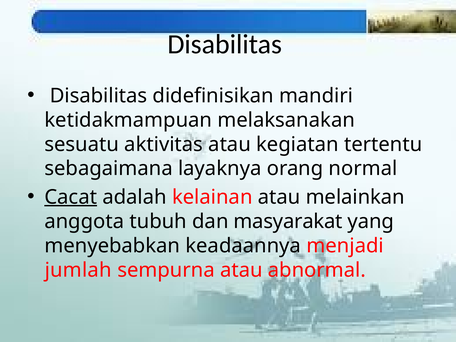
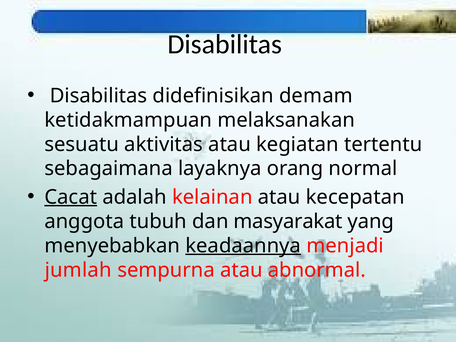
mandiri: mandiri -> demam
melainkan: melainkan -> kecepatan
keadaannya underline: none -> present
